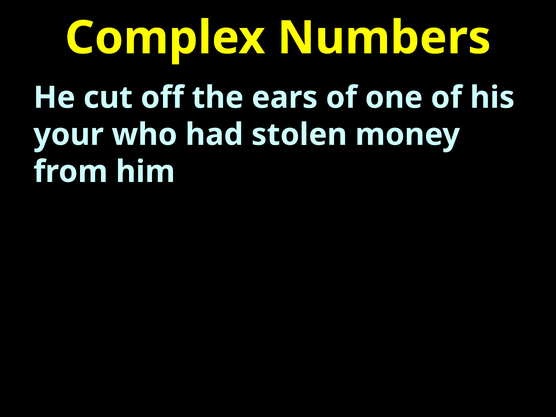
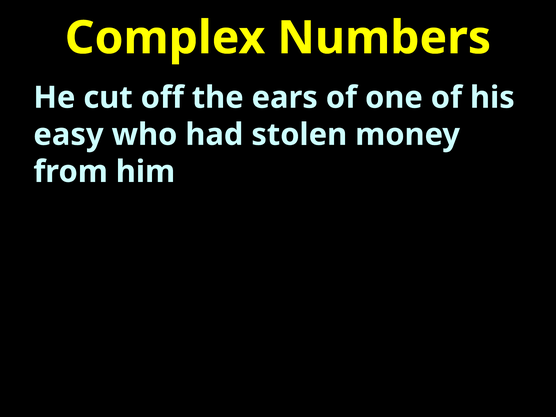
your: your -> easy
